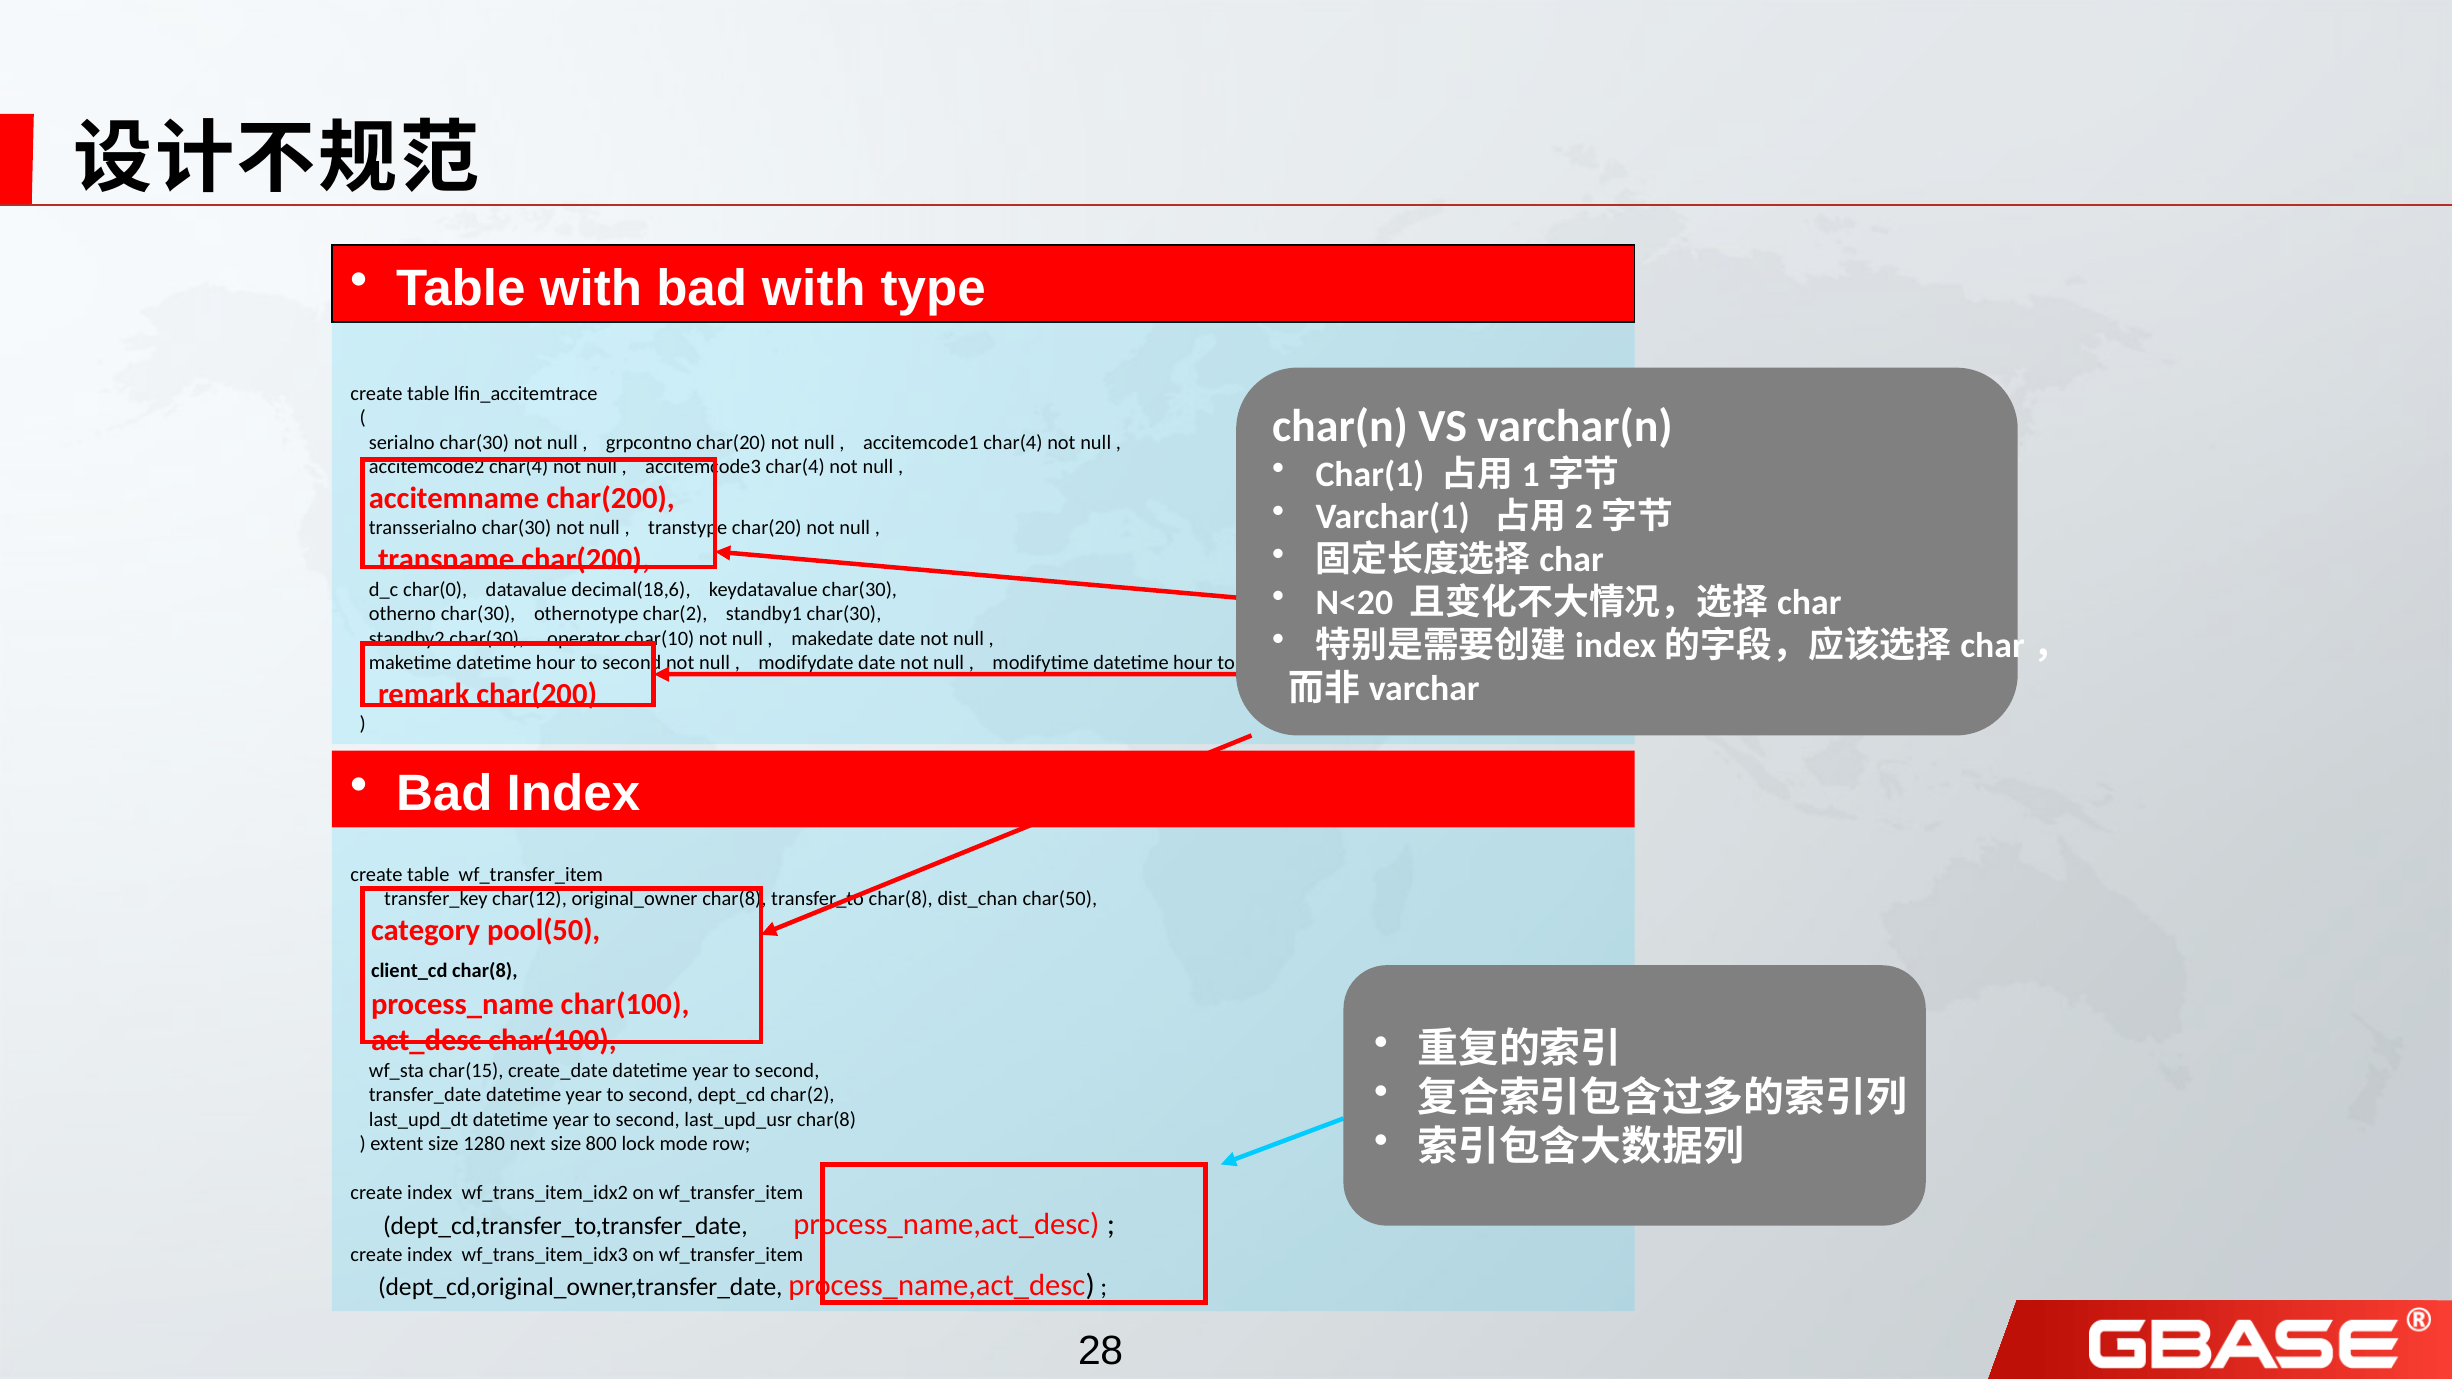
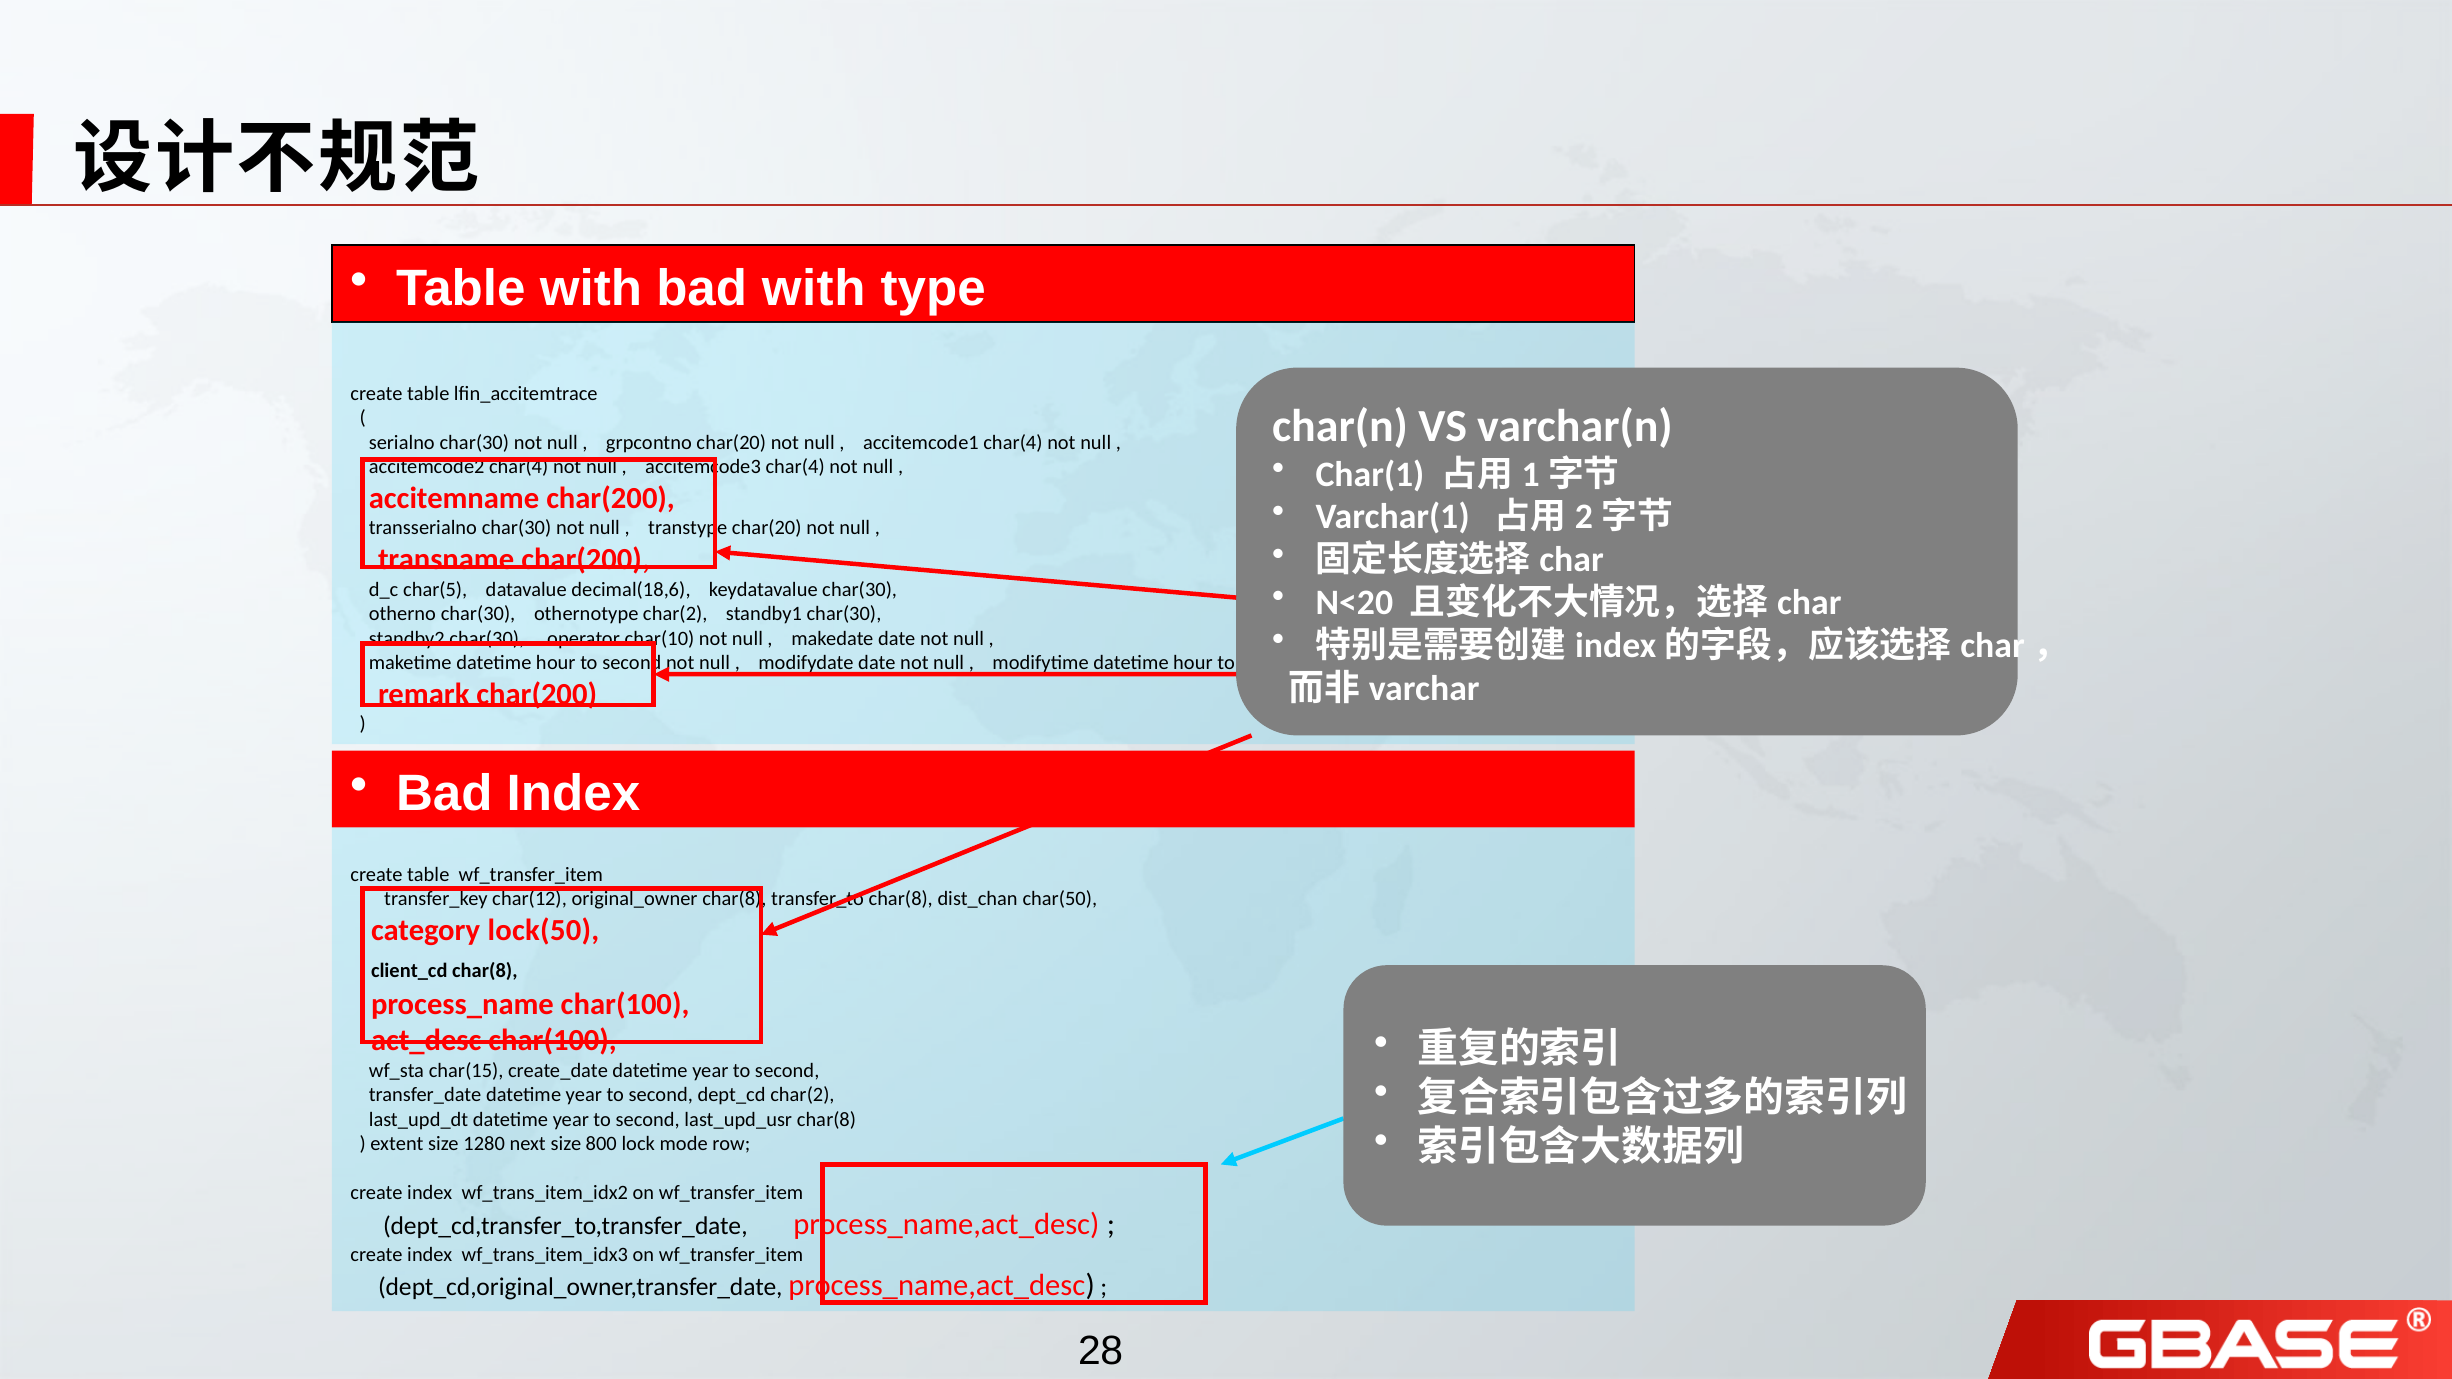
char(0: char(0 -> char(5
pool(50: pool(50 -> lock(50
